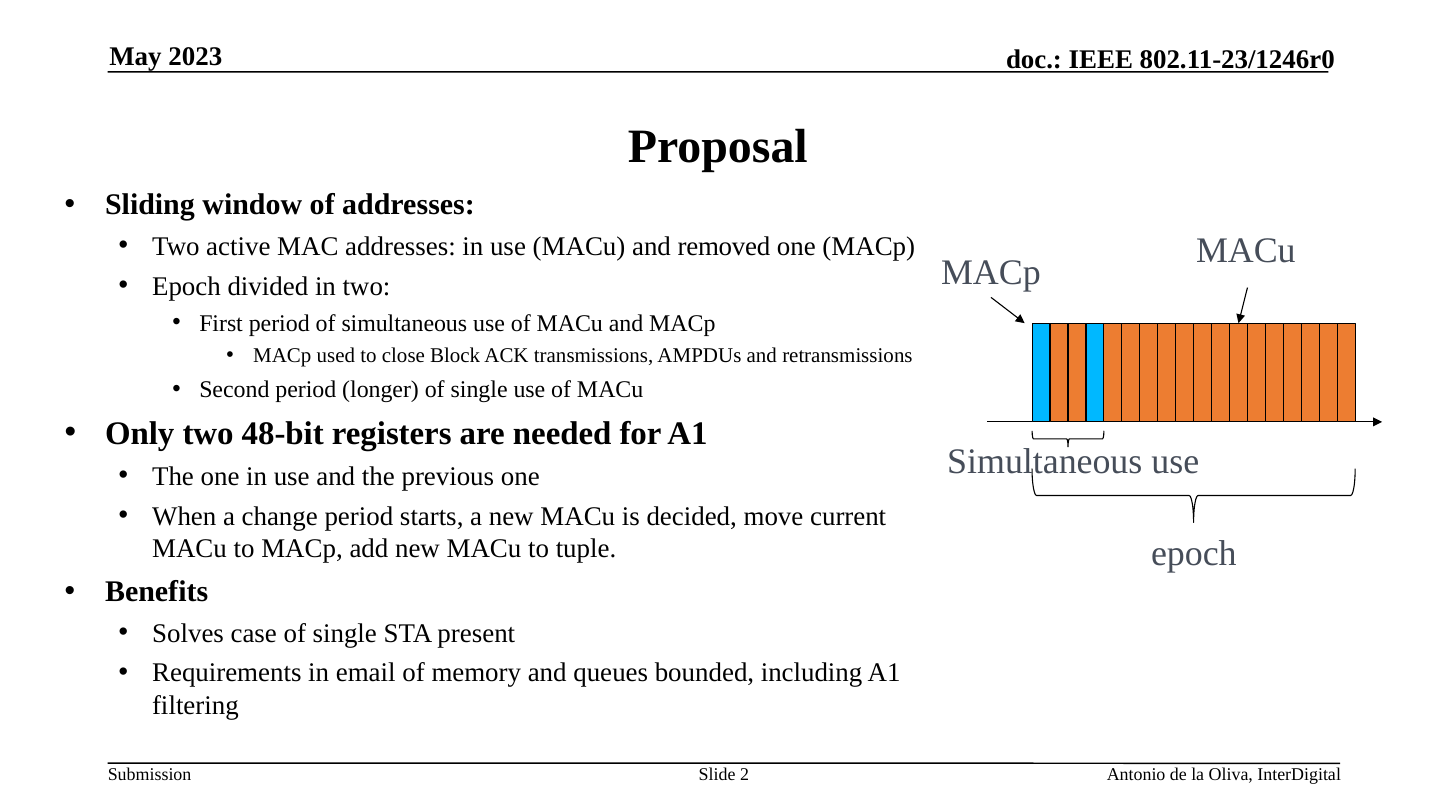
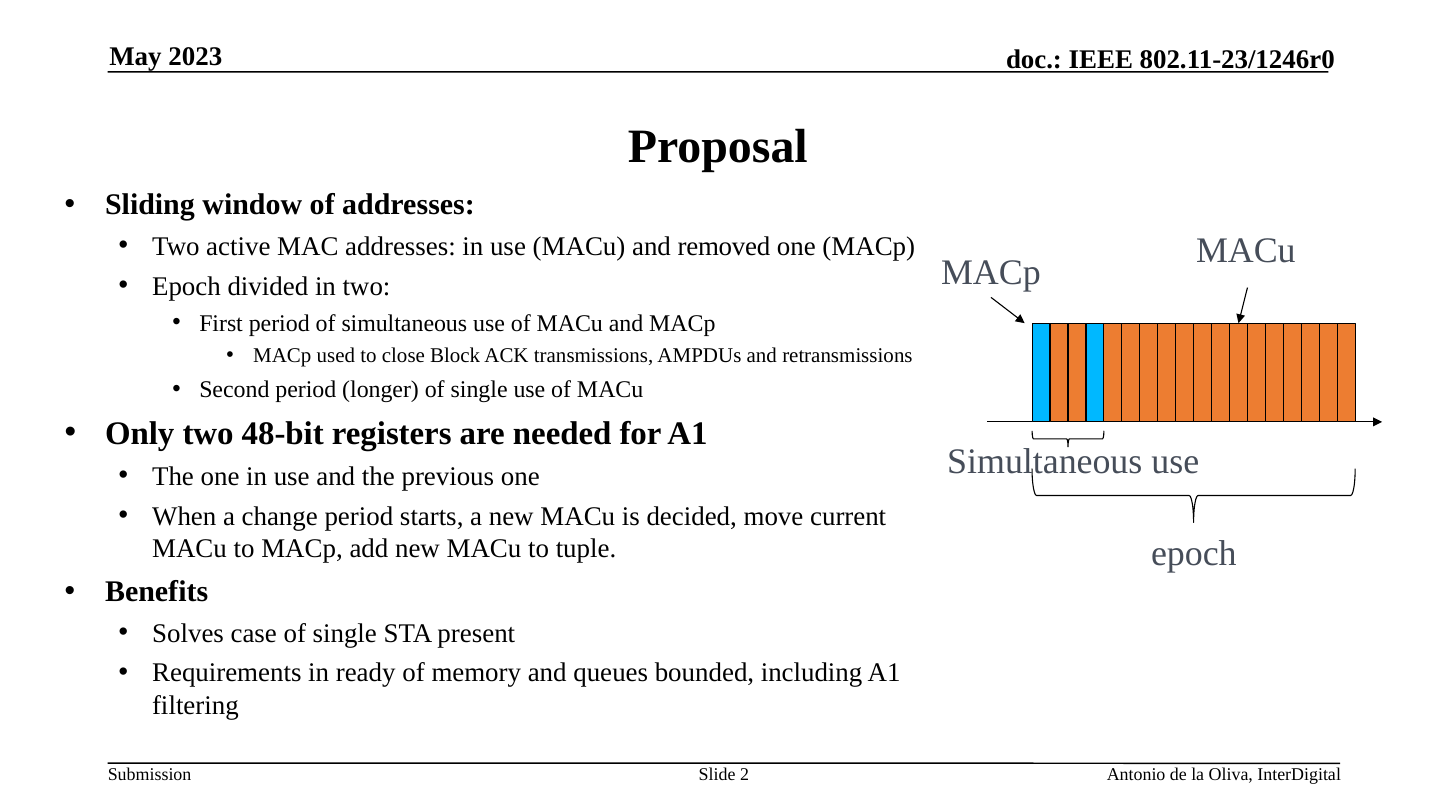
email: email -> ready
